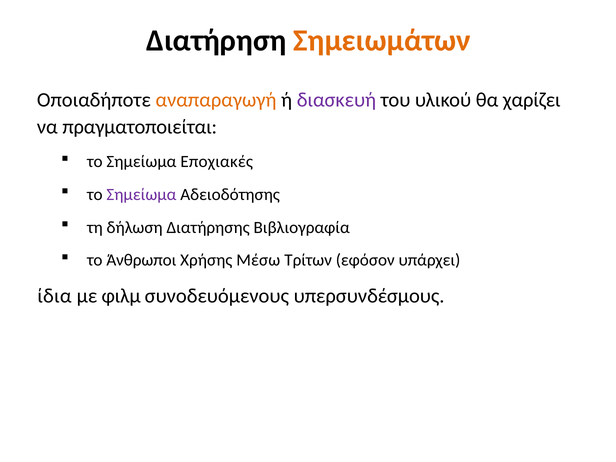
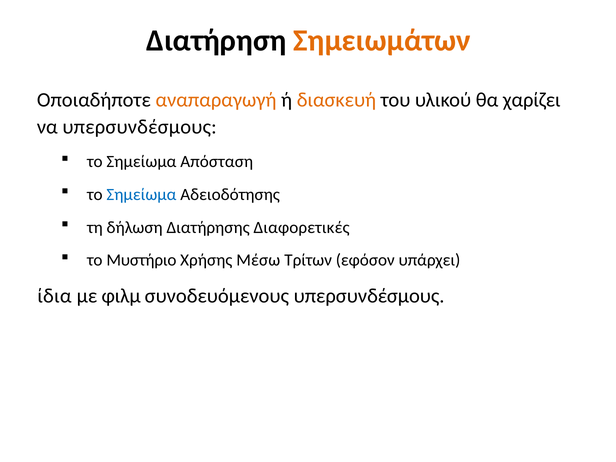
διασκευή colour: purple -> orange
να πραγματοποιείται: πραγματοποιείται -> υπερσυνδέσμους
Εποχιακές: Εποχιακές -> Απόσταση
Σημείωμα at (141, 195) colour: purple -> blue
Βιβλιογραφία: Βιβλιογραφία -> Διαφορετικές
Άνθρωποι: Άνθρωποι -> Μυστήριο
